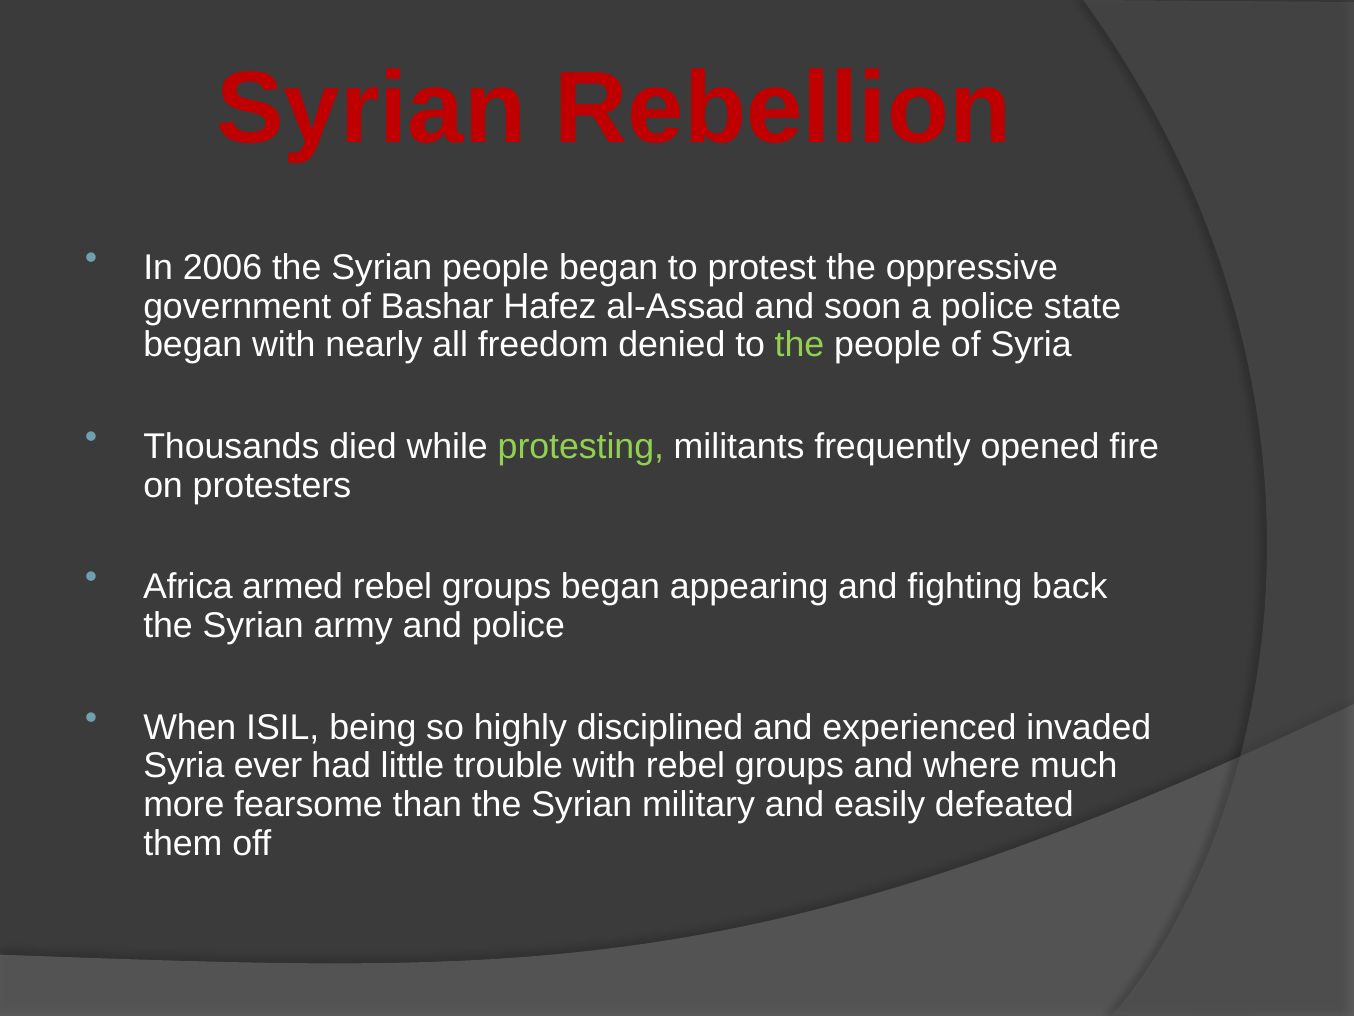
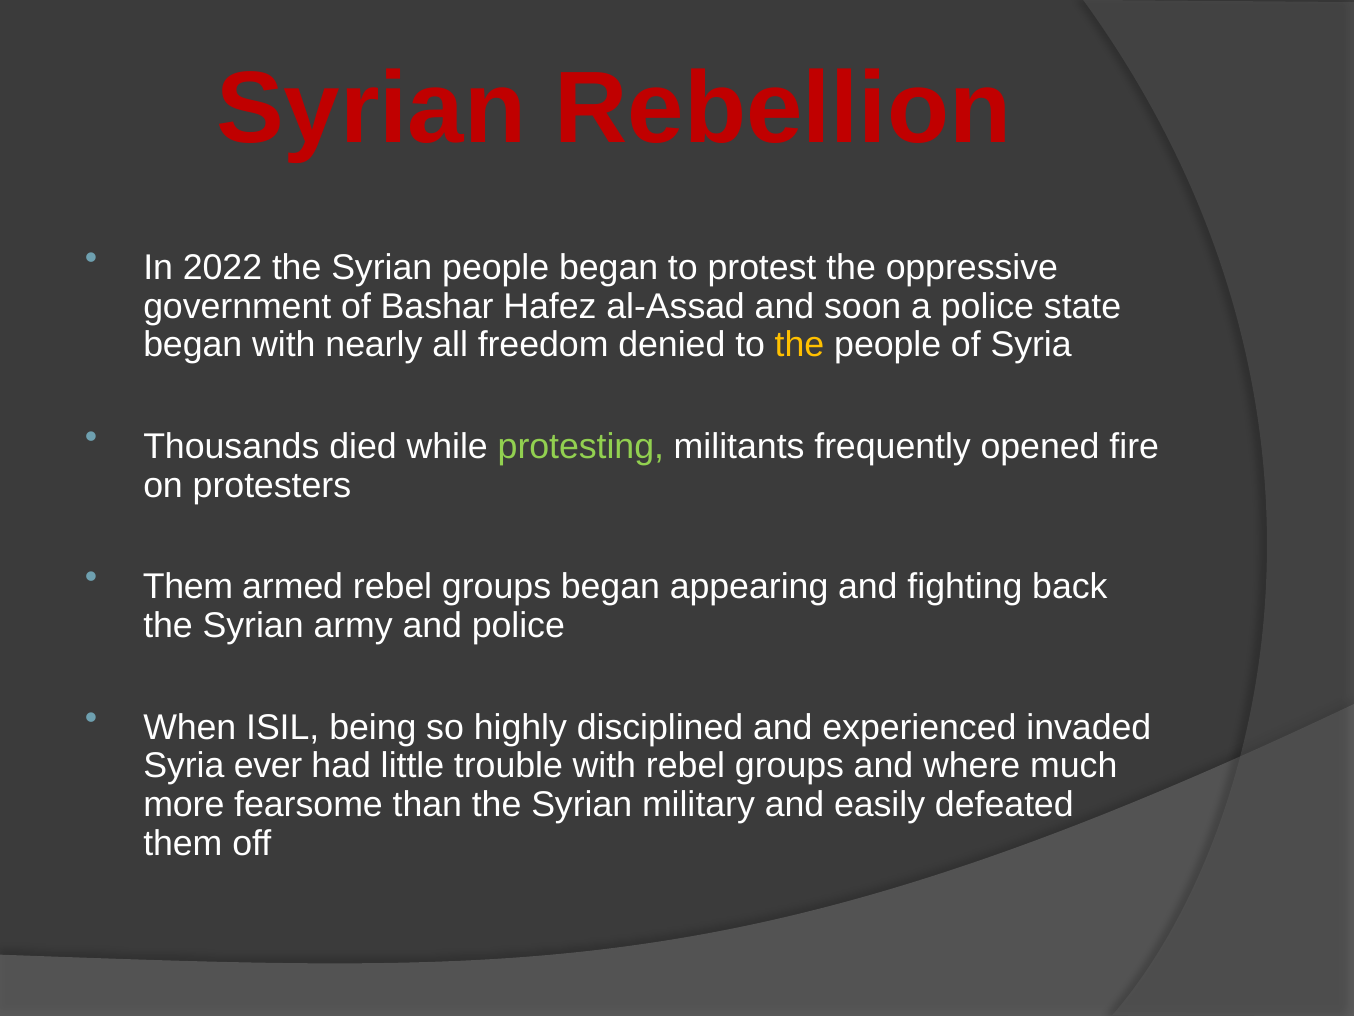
2006: 2006 -> 2022
the at (799, 345) colour: light green -> yellow
Africa at (188, 587): Africa -> Them
